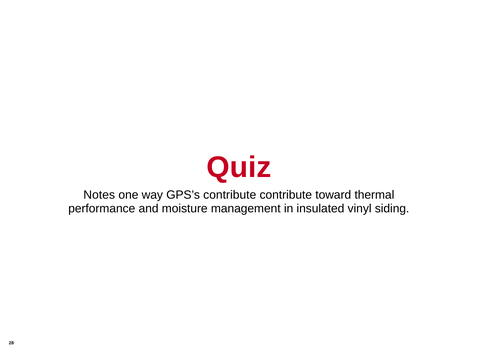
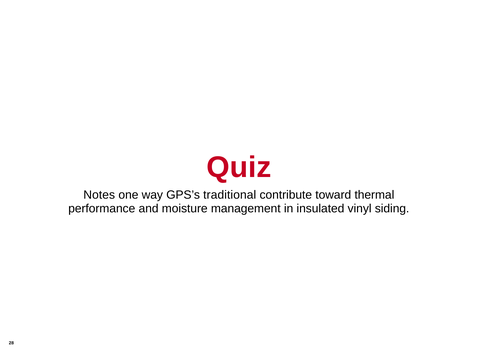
GPS’s contribute: contribute -> traditional
